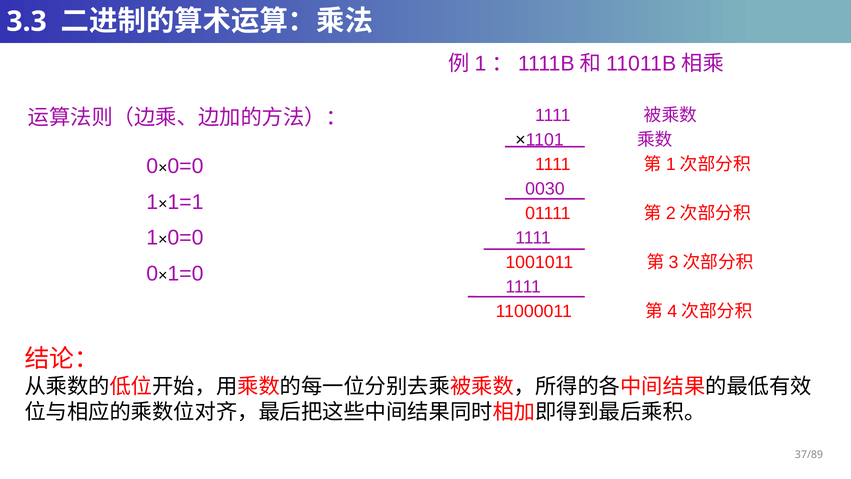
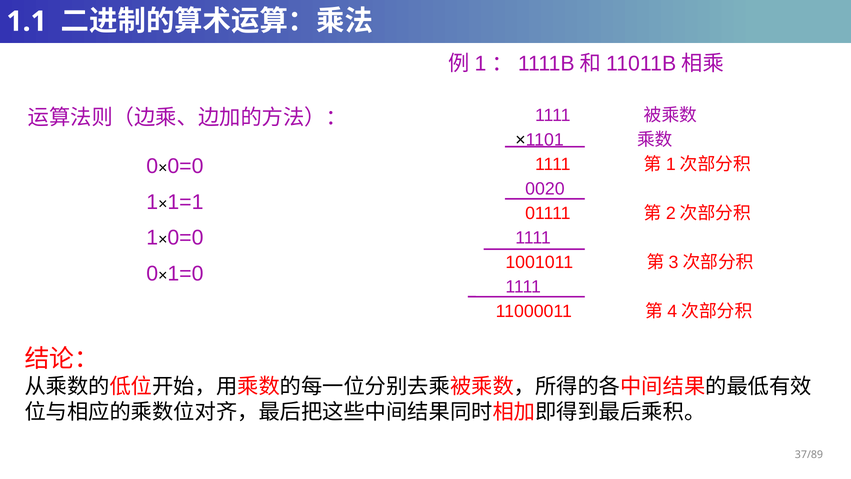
3.3: 3.3 -> 1.1
0030: 0030 -> 0020
